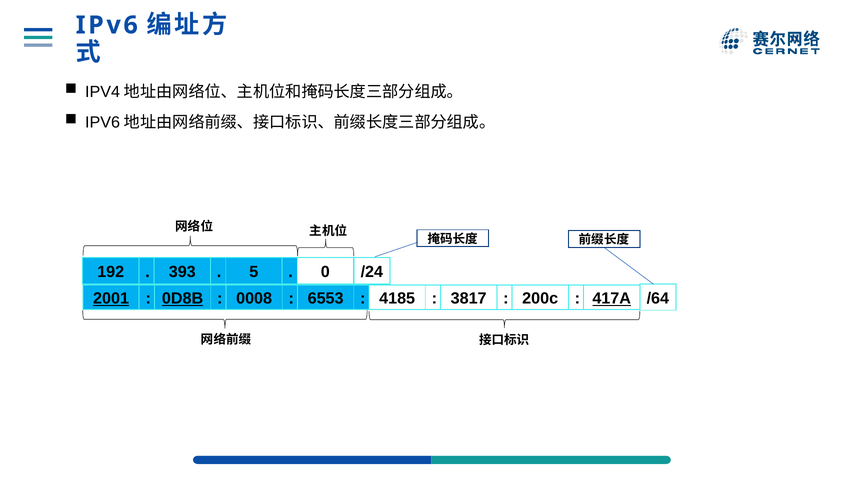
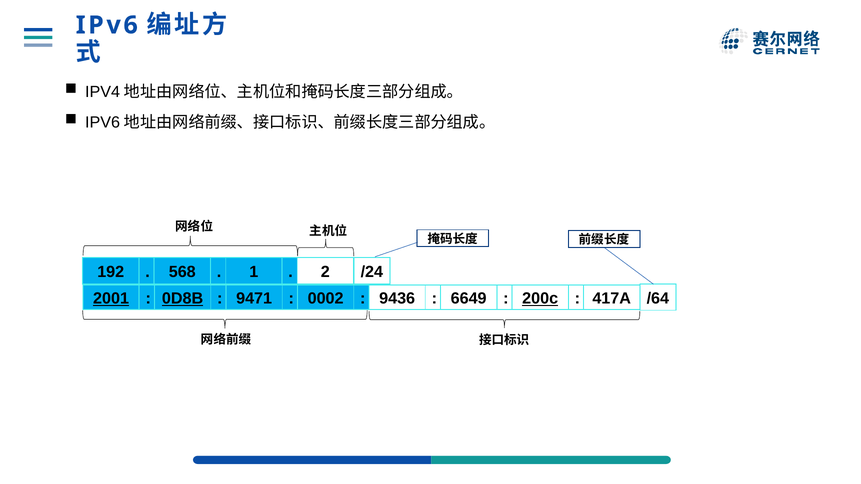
393: 393 -> 568
5: 5 -> 1
0: 0 -> 2
0008: 0008 -> 9471
6553: 6553 -> 0002
4185: 4185 -> 9436
3817: 3817 -> 6649
200c underline: none -> present
417A underline: present -> none
